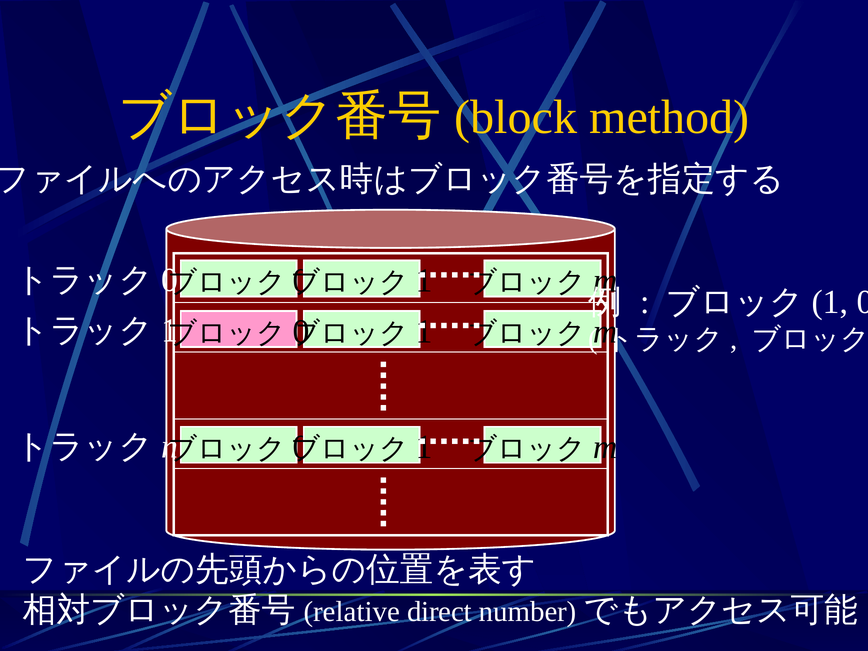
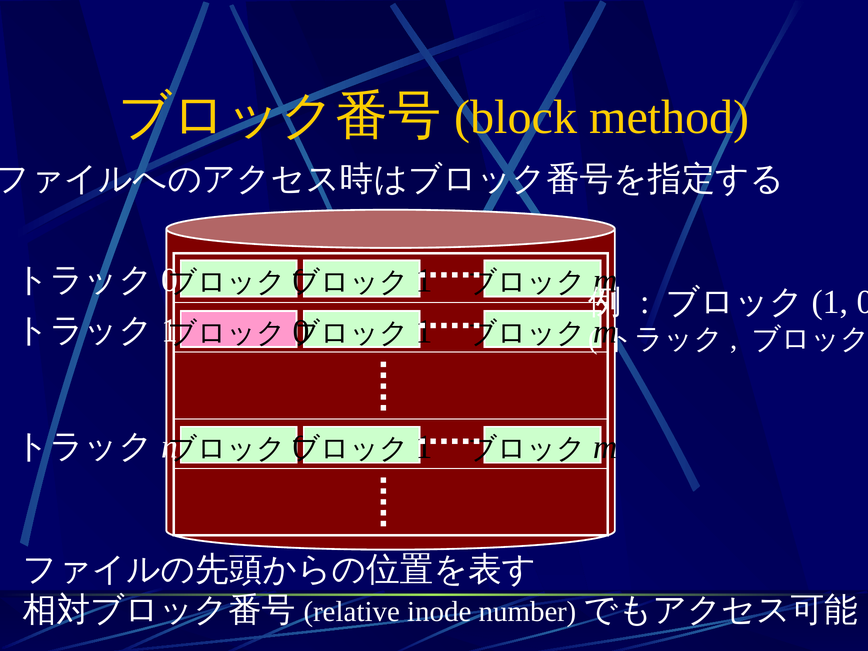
direct: direct -> inode
